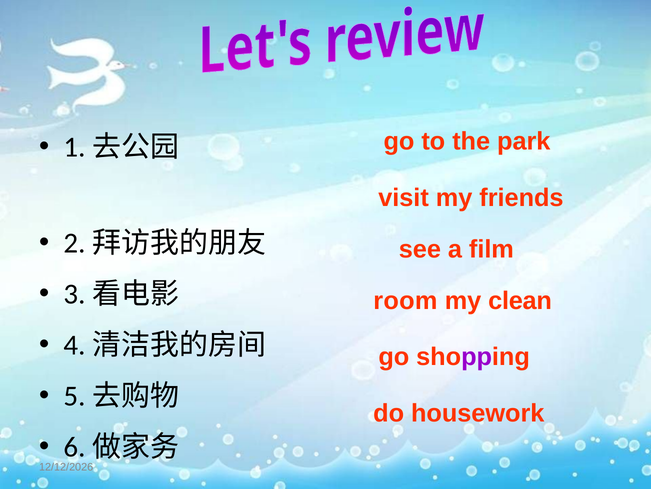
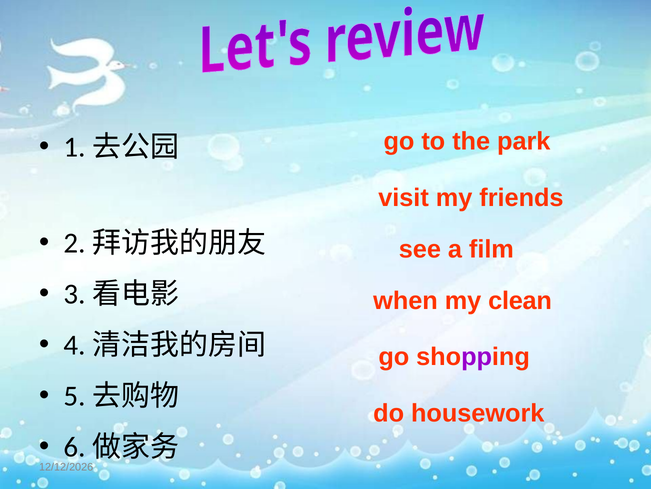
room: room -> when
